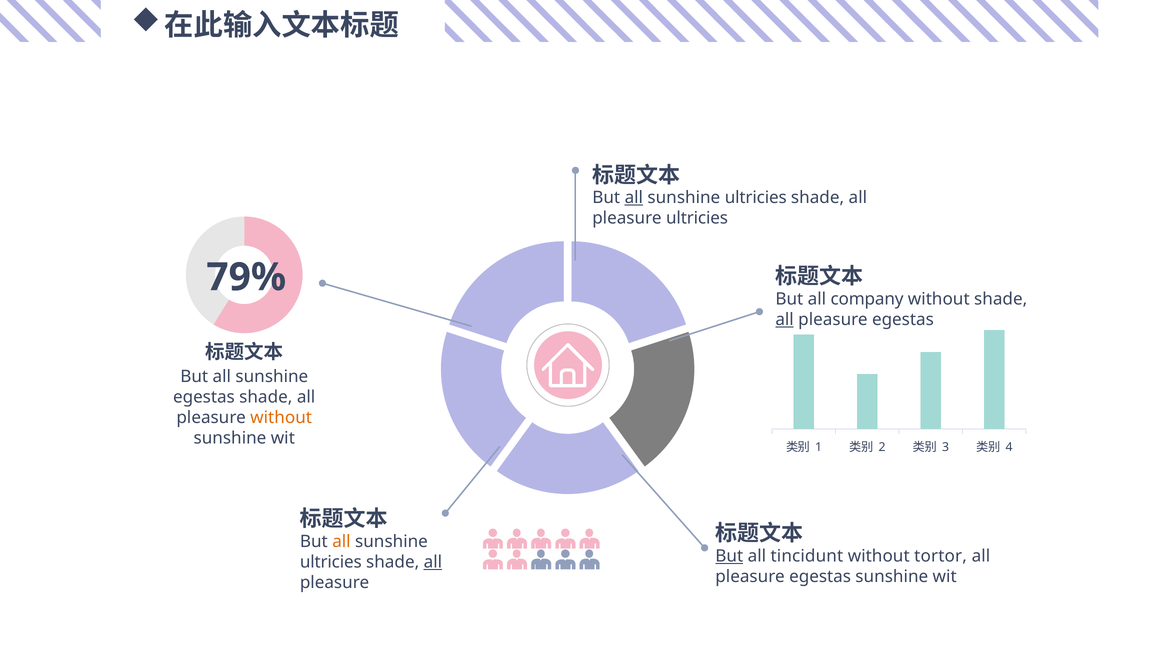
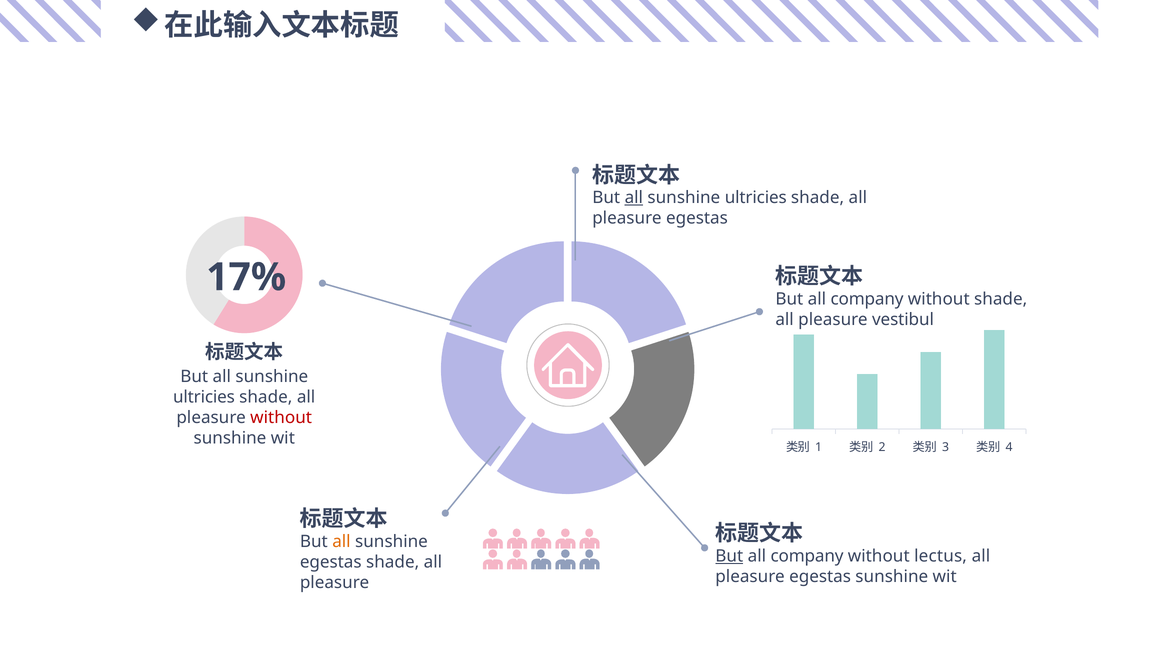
ultricies at (697, 218): ultricies -> egestas
79%: 79% -> 17%
all at (785, 320) underline: present -> none
egestas at (903, 320): egestas -> vestibul
egestas at (204, 397): egestas -> ultricies
without at (281, 418) colour: orange -> red
tincidunt at (807, 556): tincidunt -> company
tortor: tortor -> lectus
ultricies at (331, 562): ultricies -> egestas
all at (433, 562) underline: present -> none
